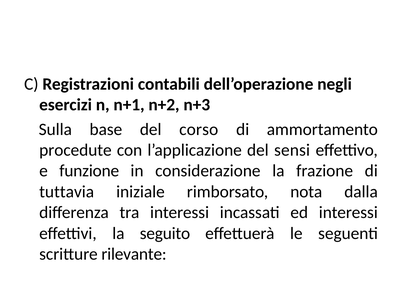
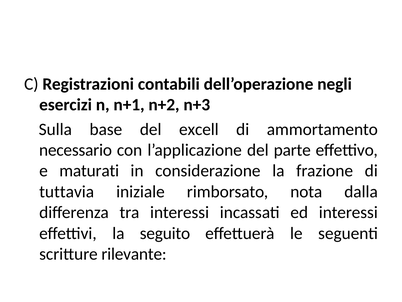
corso: corso -> excell
procedute: procedute -> necessario
sensi: sensi -> parte
funzione: funzione -> maturati
